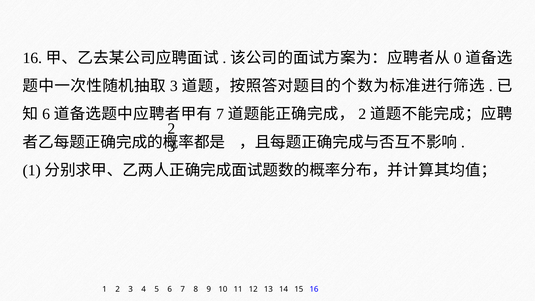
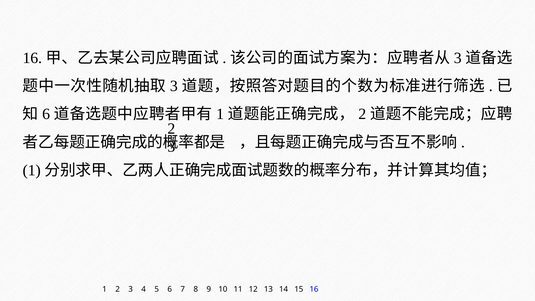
0 at (458, 58): 0 -> 3
7 at (220, 114): 7 -> 1
